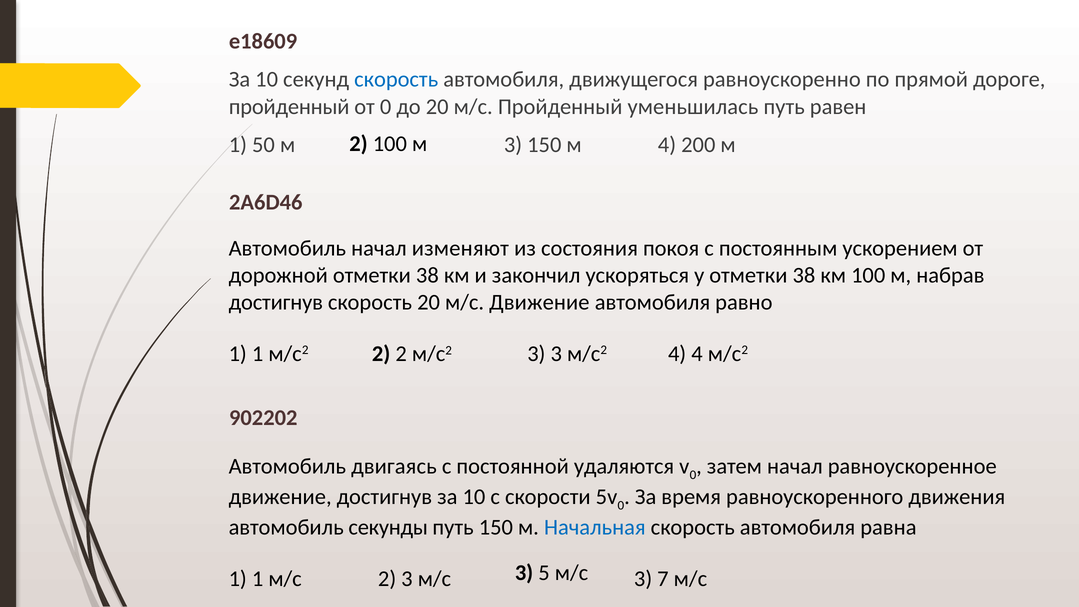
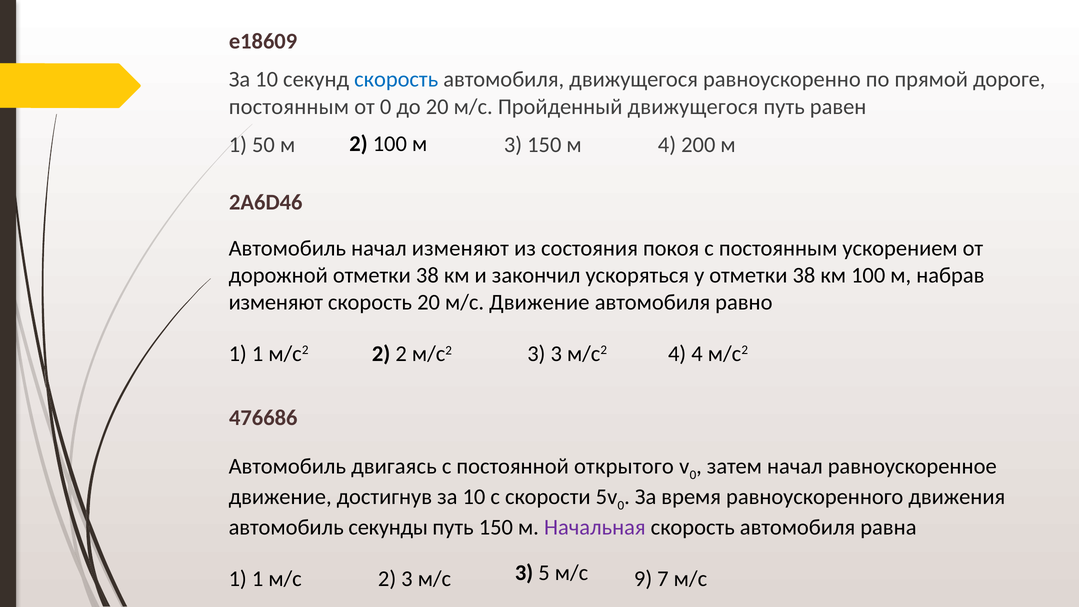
пройденный at (289, 107): пройденный -> постоянным
Пройденный уменьшилась: уменьшилась -> движущегося
достигнув at (276, 302): достигнув -> изменяют
902202: 902202 -> 476686
удаляются: удаляются -> открытого
Начальная colour: blue -> purple
м/с 3: 3 -> 9
